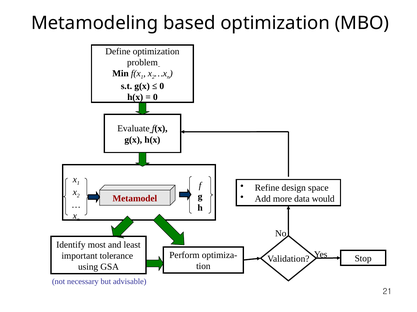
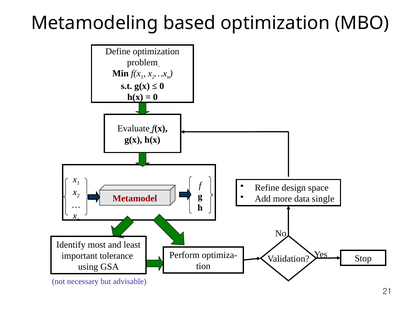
would: would -> single
